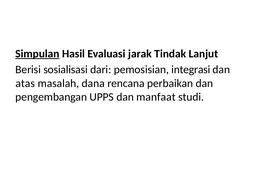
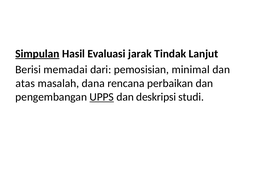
sosialisasi: sosialisasi -> memadai
integrasi: integrasi -> minimal
UPPS underline: none -> present
manfaat: manfaat -> deskripsi
